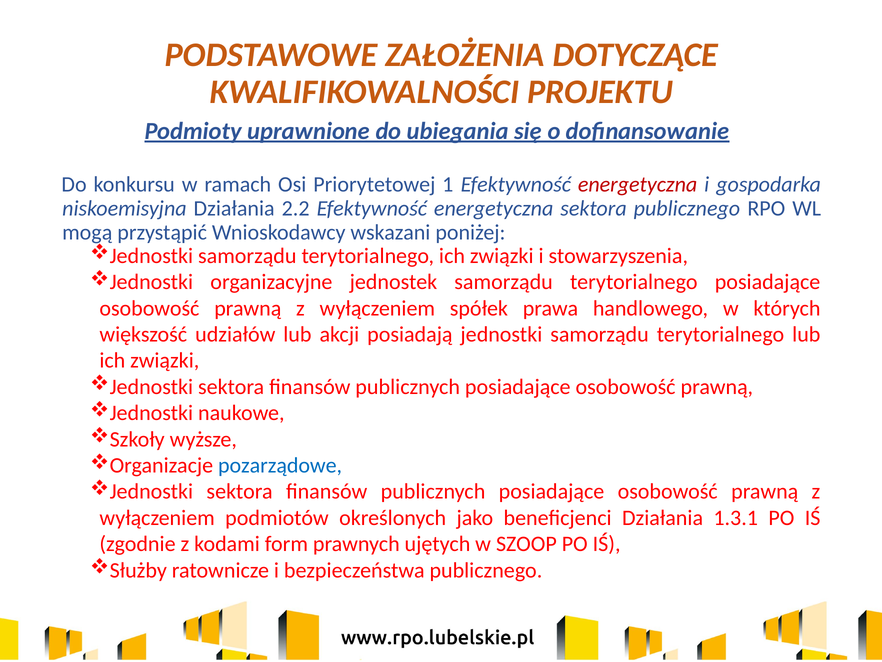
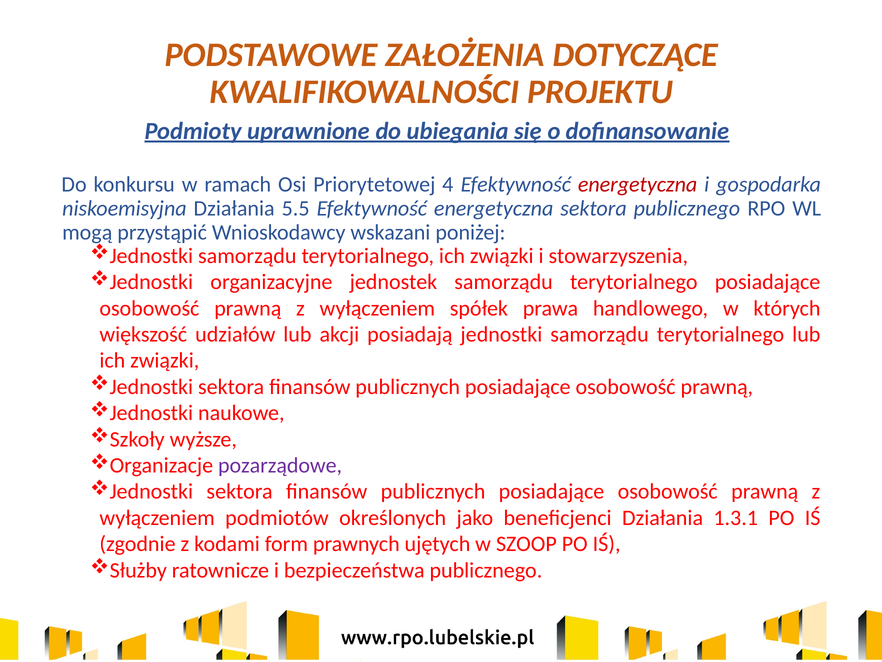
1: 1 -> 4
2.2: 2.2 -> 5.5
pozarządowe colour: blue -> purple
